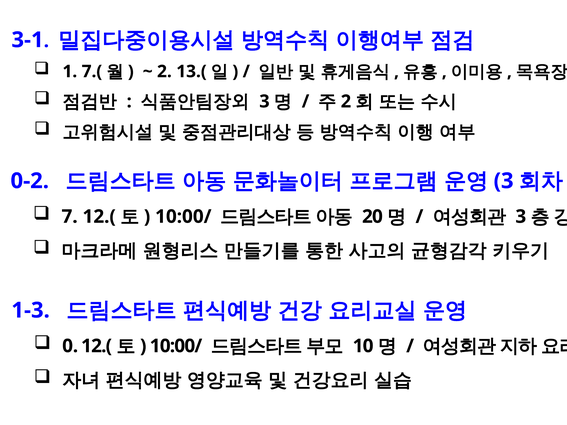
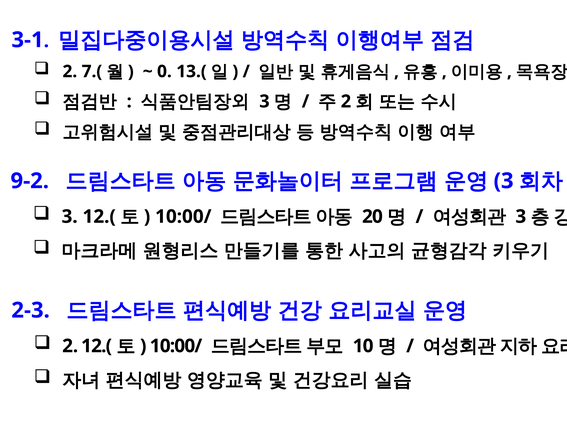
1 at (70, 72): 1 -> 2
2 at (164, 72): 2 -> 0
0-2: 0-2 -> 9-2
7 at (70, 217): 7 -> 3
1-3: 1-3 -> 2-3
0 at (70, 346): 0 -> 2
